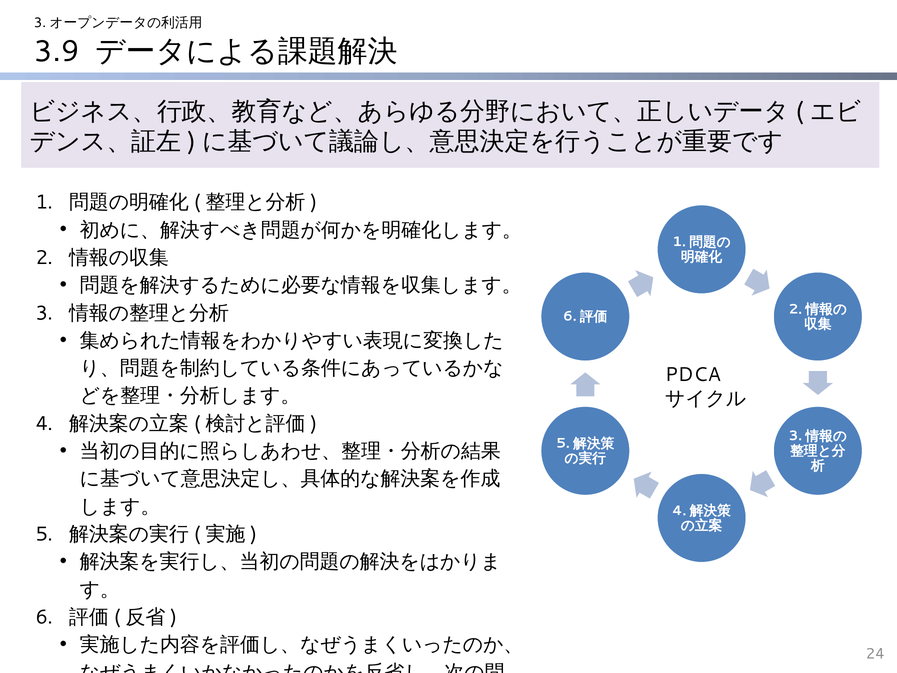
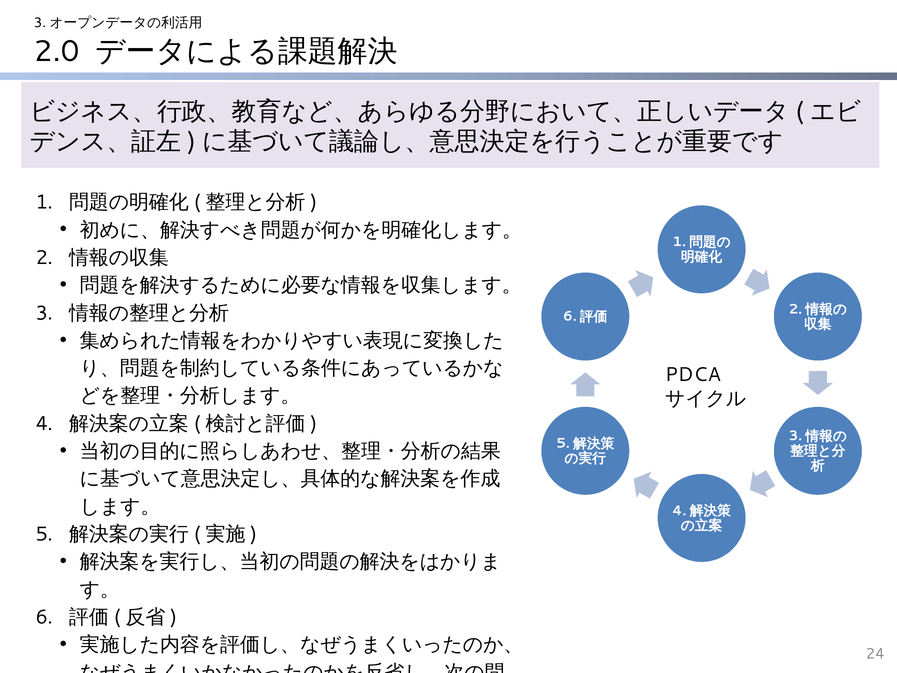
3.9: 3.9 -> 2.0
